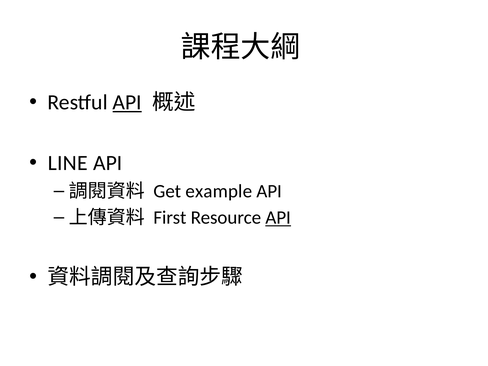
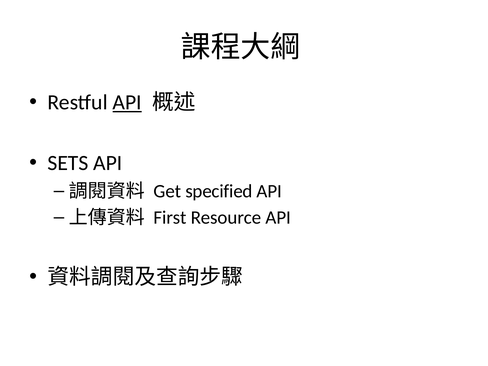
LINE: LINE -> SETS
example: example -> specified
API at (278, 218) underline: present -> none
